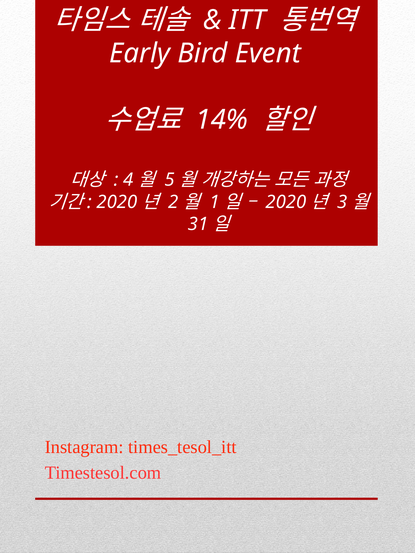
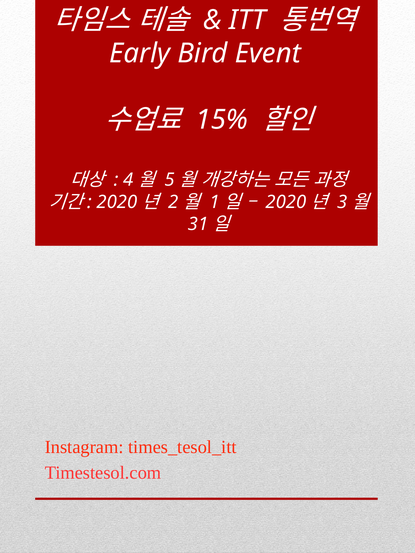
14%: 14% -> 15%
